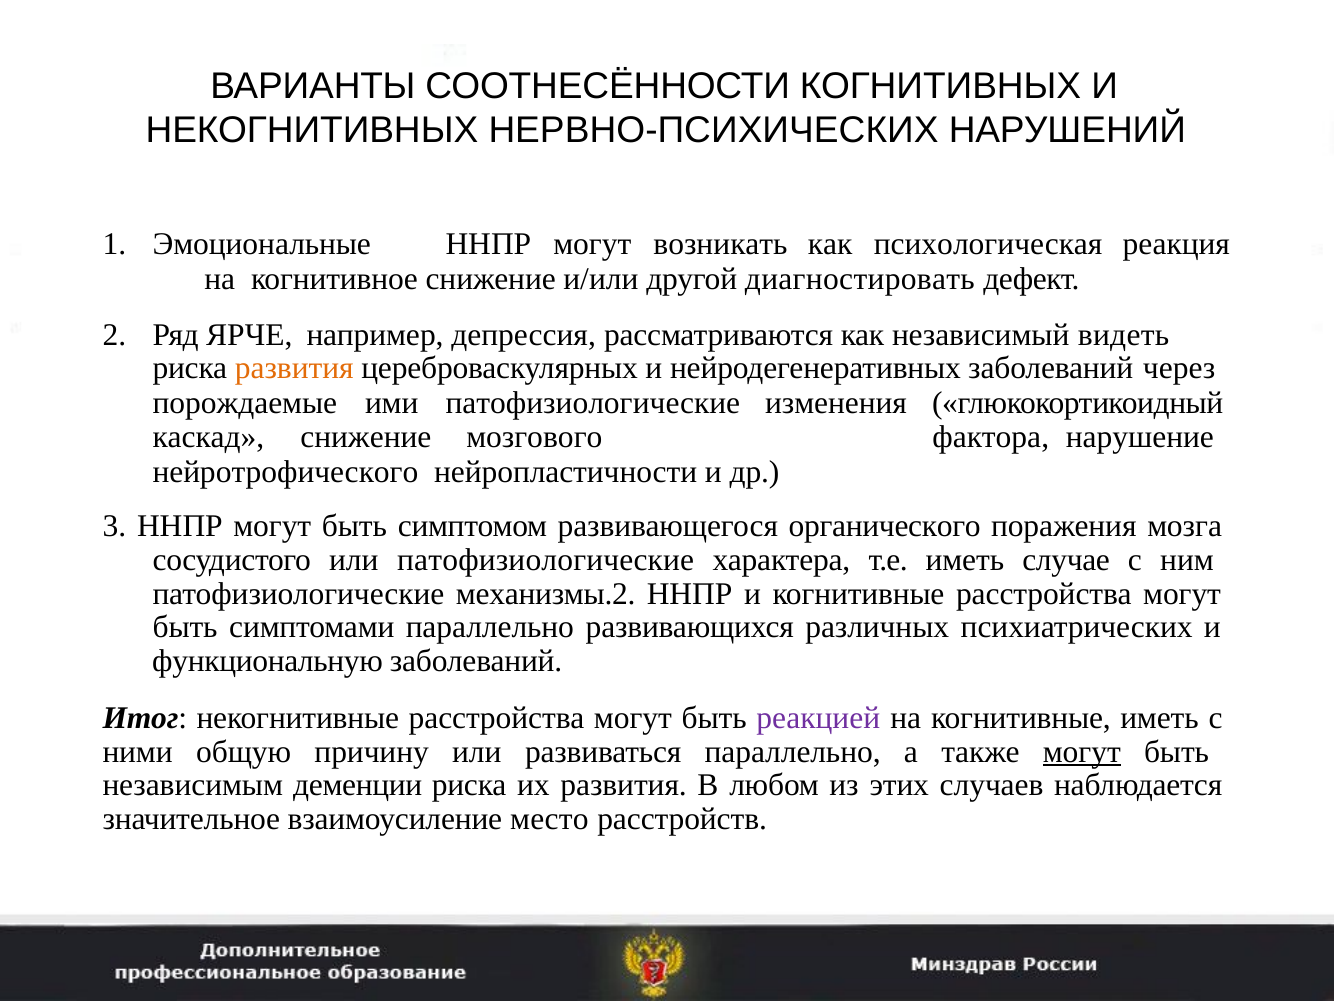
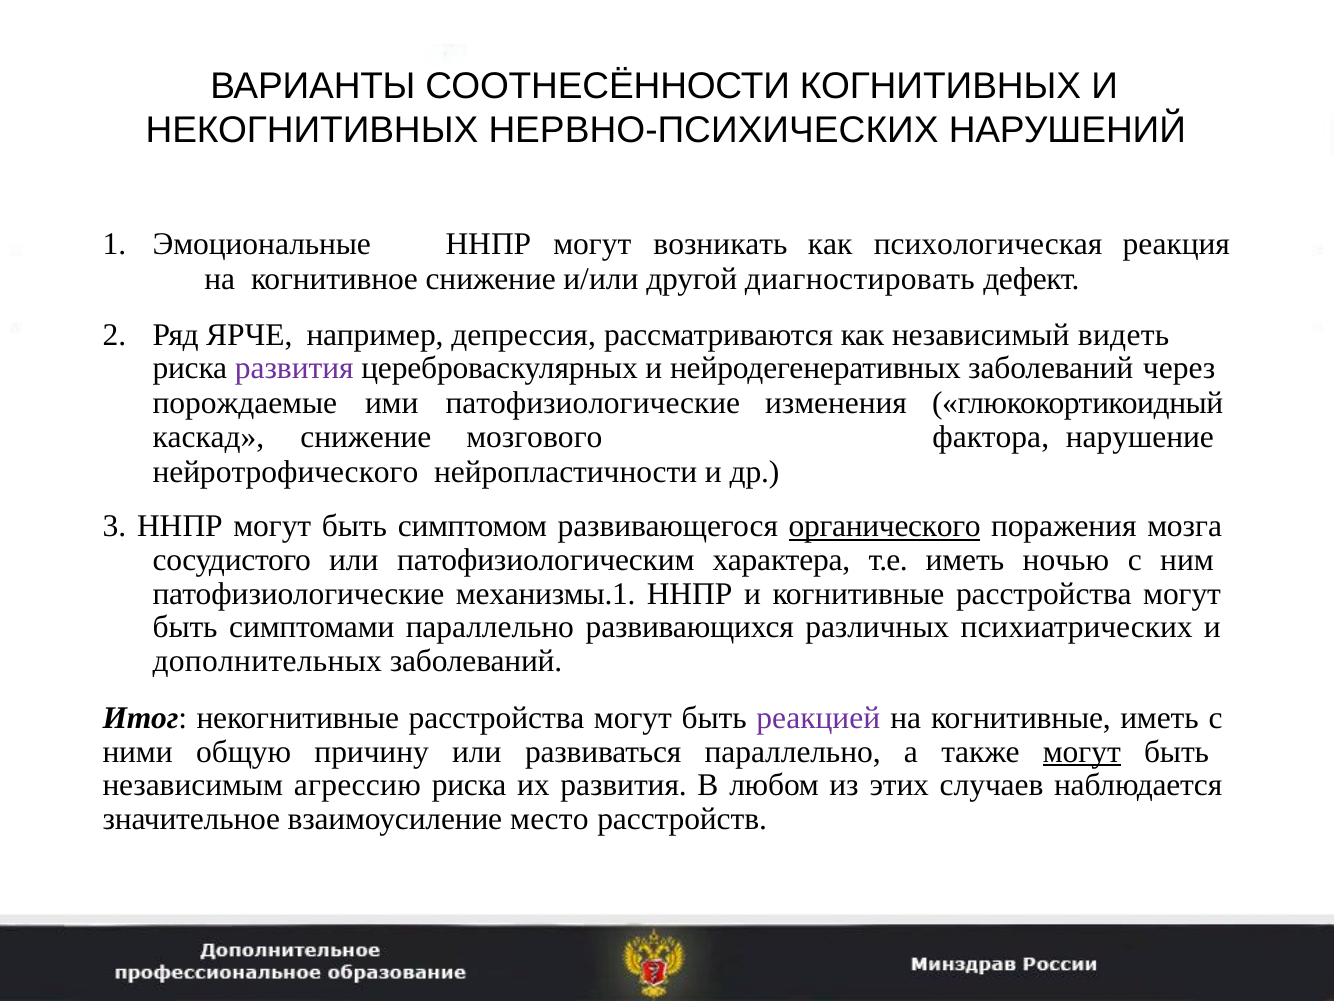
развития at (294, 368) colour: orange -> purple
органического underline: none -> present
или патофизиологические: патофизиологические -> патофизиологическим
случае: случае -> ночью
механизмы.2: механизмы.2 -> механизмы.1
функциональную: функциональную -> дополнительных
деменции: деменции -> агрессию
